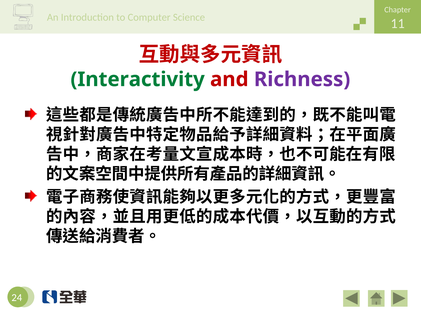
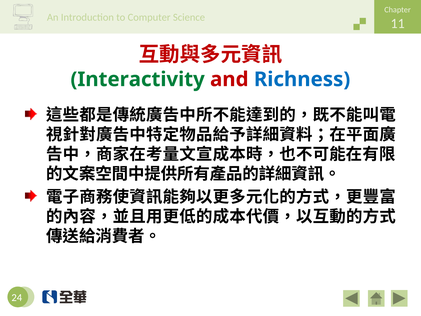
Richness colour: purple -> blue
